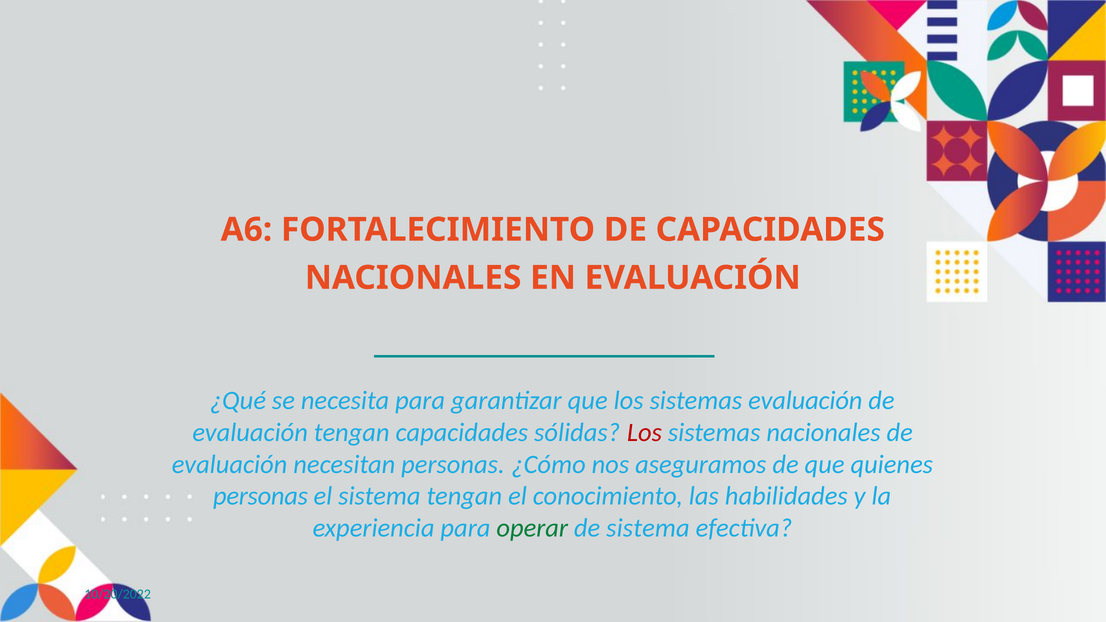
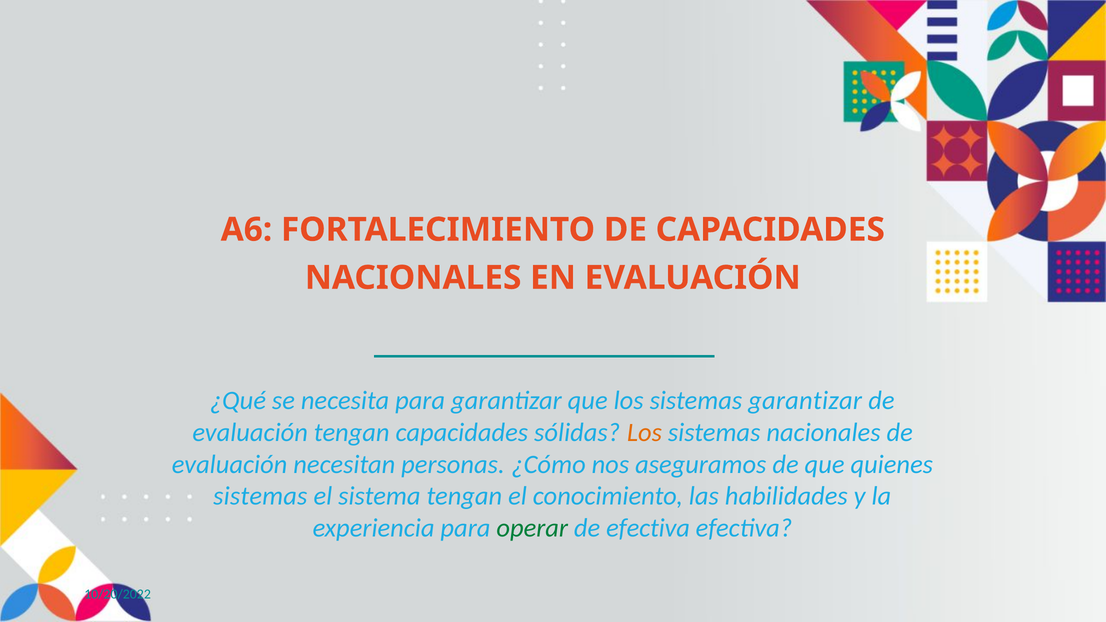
sistemas evaluación: evaluación -> garantizar
Los at (644, 433) colour: red -> orange
personas at (261, 496): personas -> sistemas
de sistema: sistema -> efectiva
